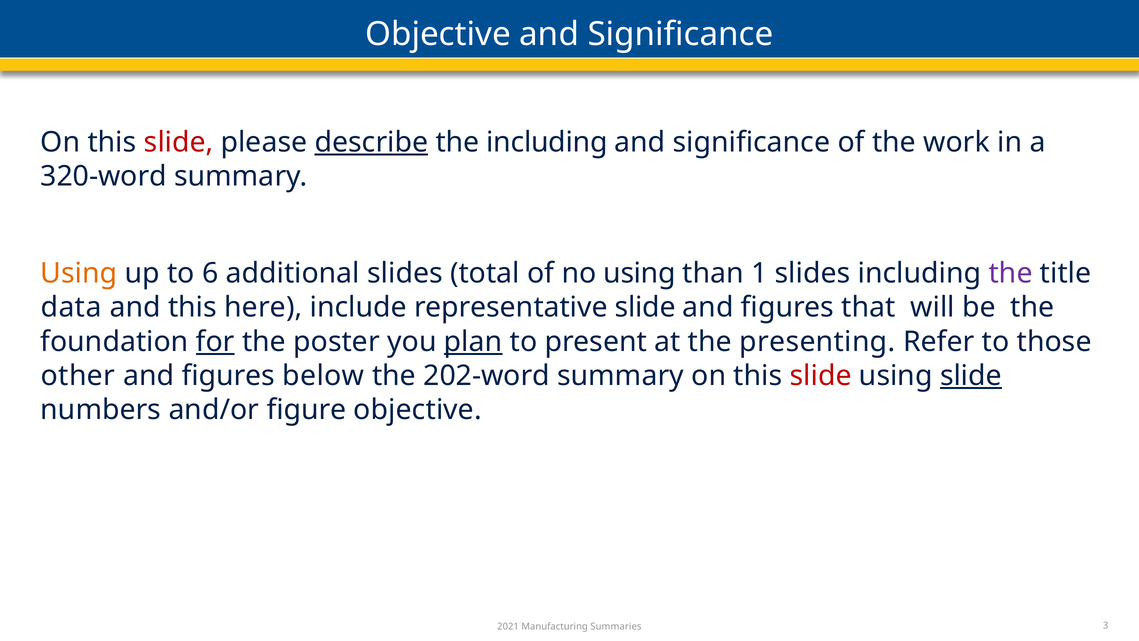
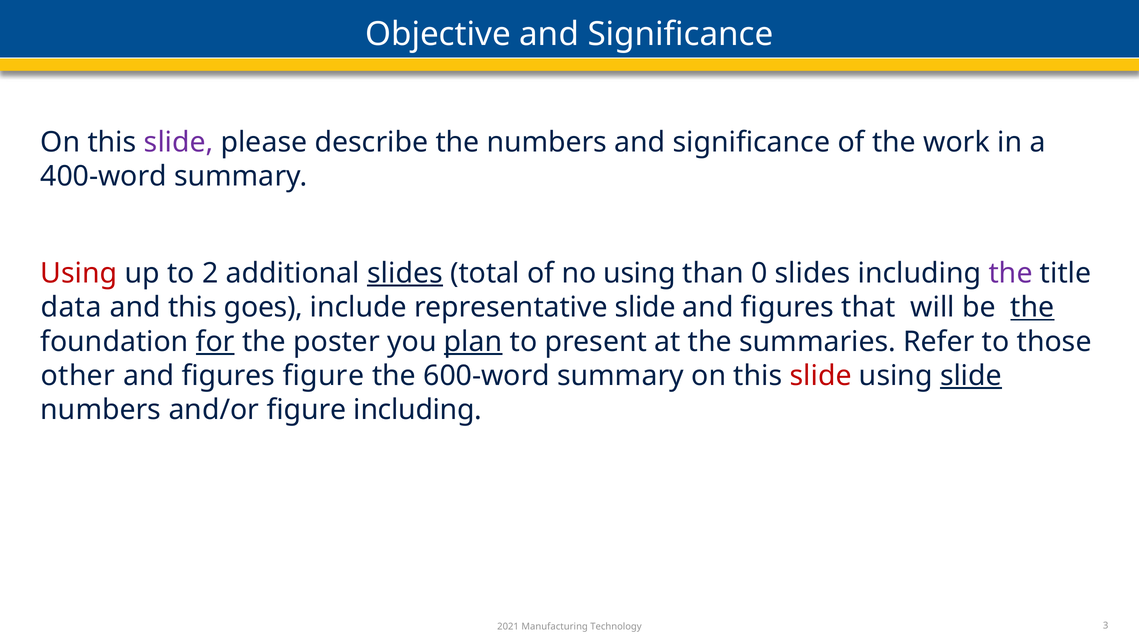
slide at (179, 142) colour: red -> purple
describe underline: present -> none
the including: including -> numbers
320-word: 320-word -> 400-word
Using at (79, 273) colour: orange -> red
6: 6 -> 2
slides at (405, 273) underline: none -> present
1: 1 -> 0
here: here -> goes
the at (1032, 307) underline: none -> present
presenting: presenting -> summaries
figures below: below -> figure
202-word: 202-word -> 600-word
figure objective: objective -> including
Summaries: Summaries -> Technology
